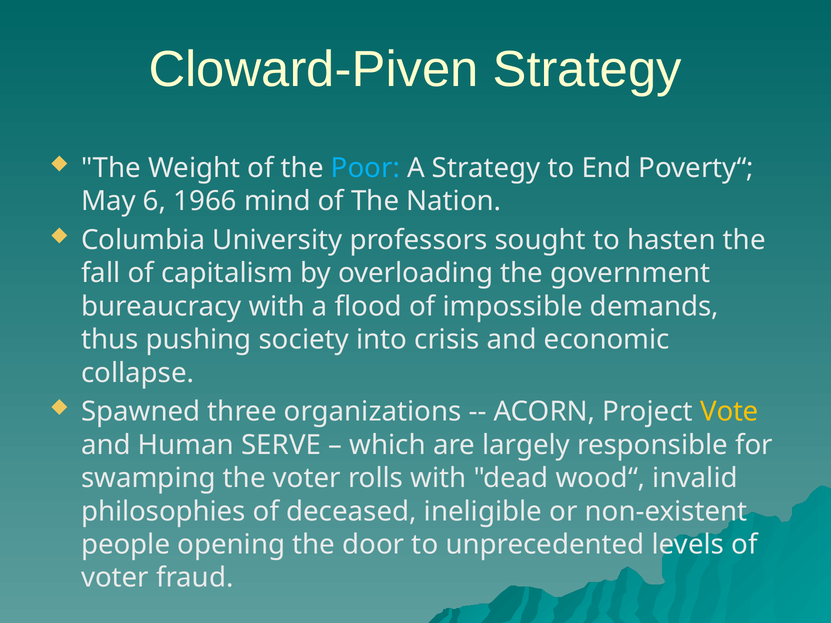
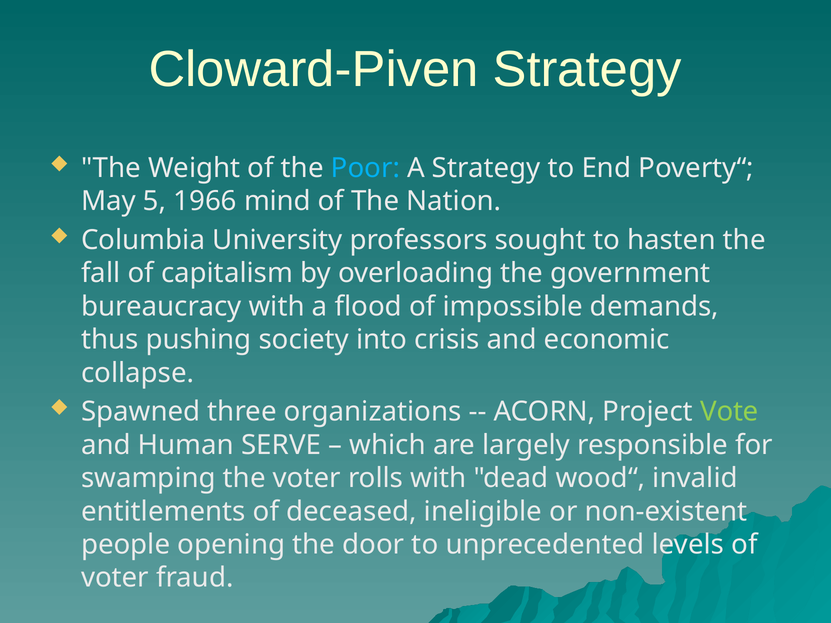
6: 6 -> 5
Vote colour: yellow -> light green
philosophies: philosophies -> entitlements
